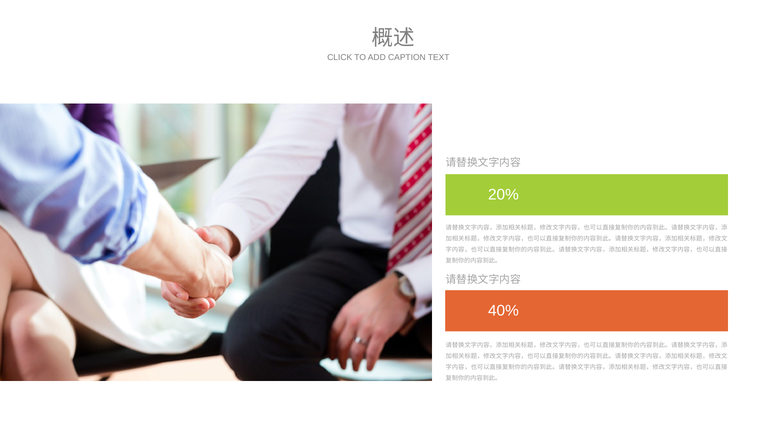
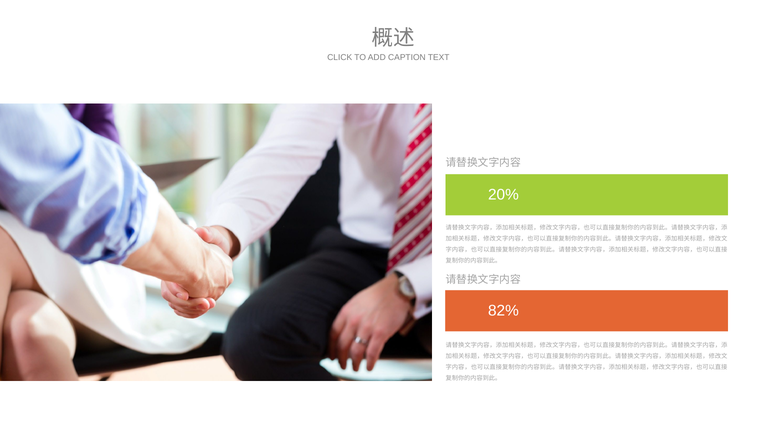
40%: 40% -> 82%
